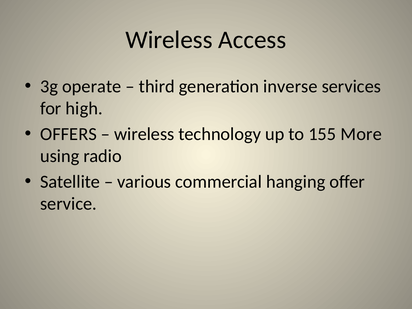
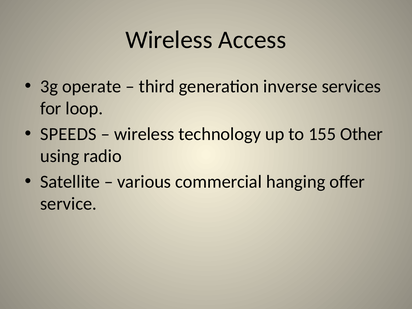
high: high -> loop
OFFERS: OFFERS -> SPEEDS
More: More -> Other
